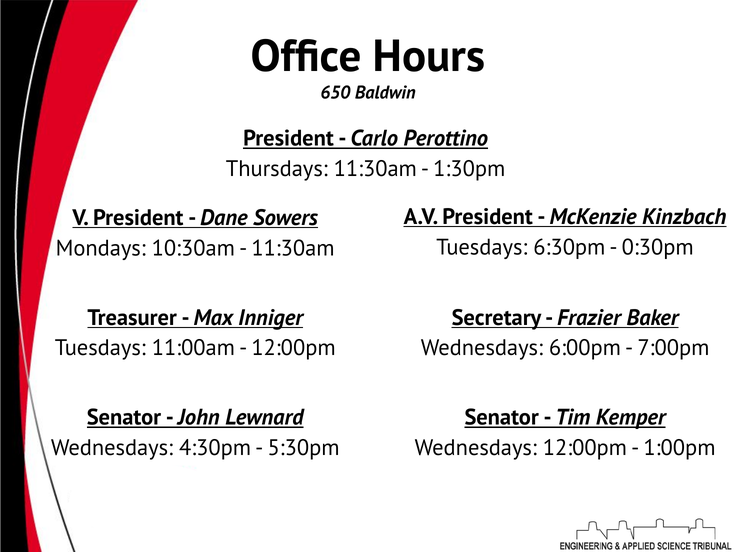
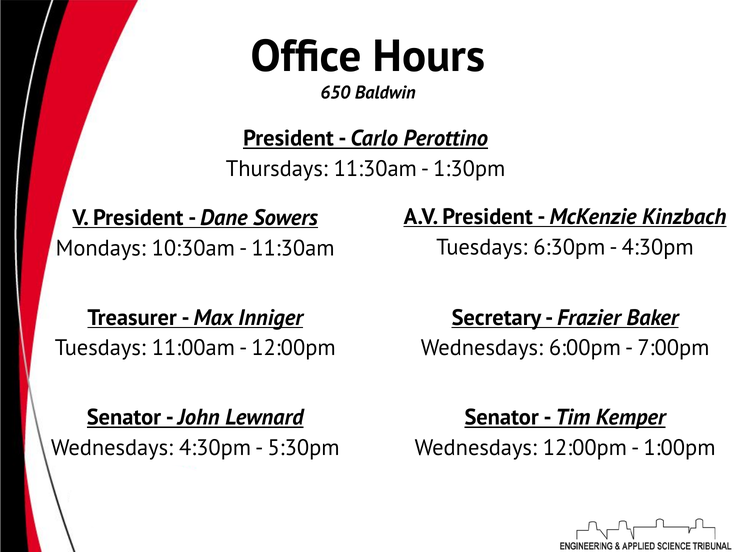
0:30pm at (658, 247): 0:30pm -> 4:30pm
